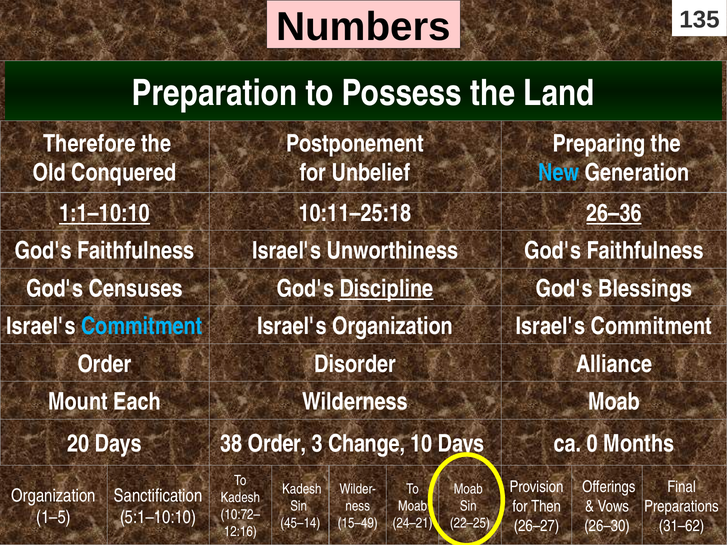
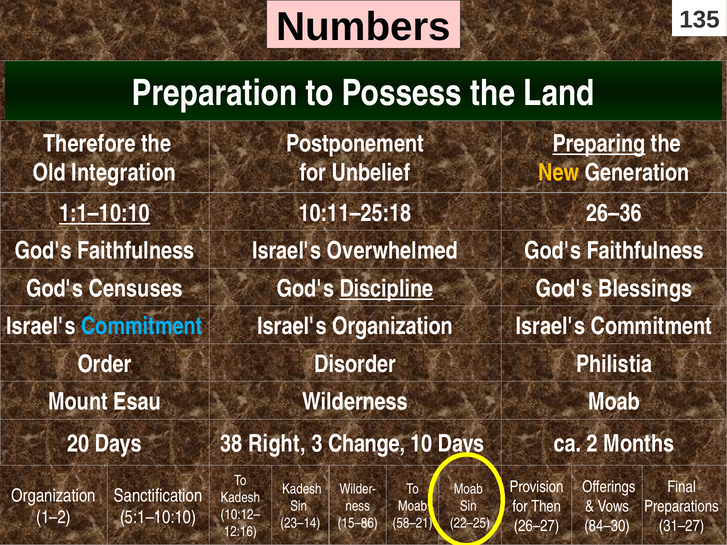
Preparing underline: none -> present
Conquered: Conquered -> Integration
New colour: light blue -> yellow
26–36 underline: present -> none
Unworthiness: Unworthiness -> Overwhelmed
Alliance: Alliance -> Philistia
Each: Each -> Esau
38 Order: Order -> Right
0: 0 -> 2
10:72–: 10:72– -> 10:12–
1–5: 1–5 -> 1–2
45–14: 45–14 -> 23–14
15–49: 15–49 -> 15–86
24–21: 24–21 -> 58–21
26–30: 26–30 -> 84–30
31–62: 31–62 -> 31–27
